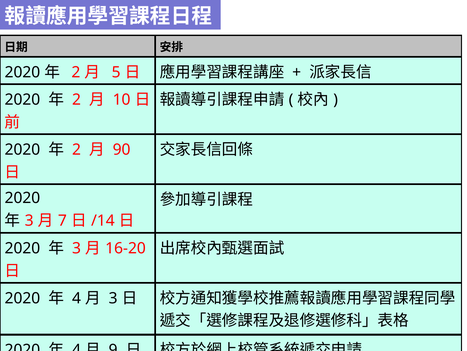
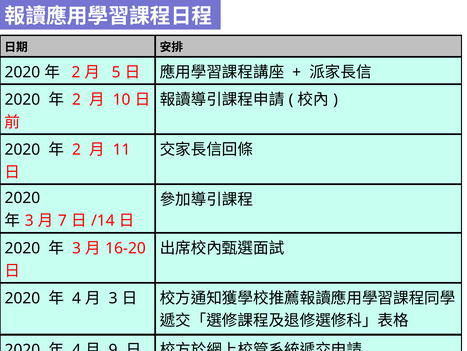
90: 90 -> 11
